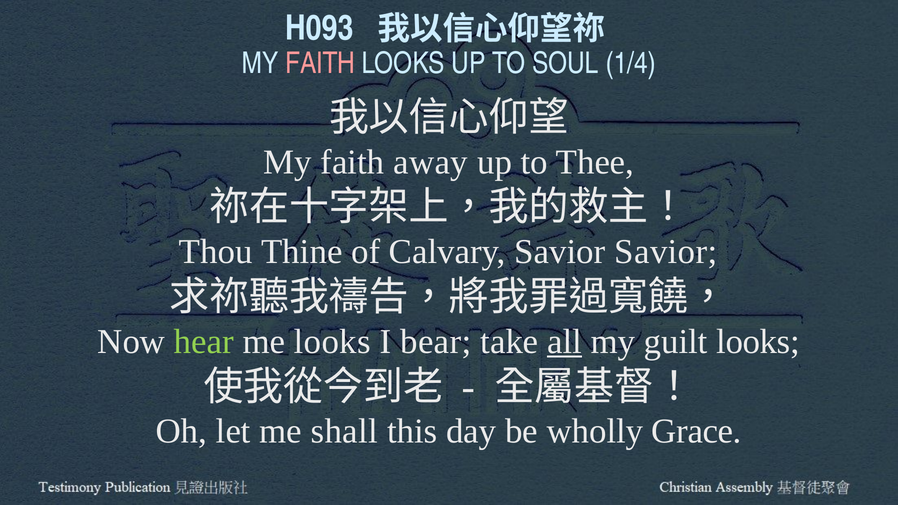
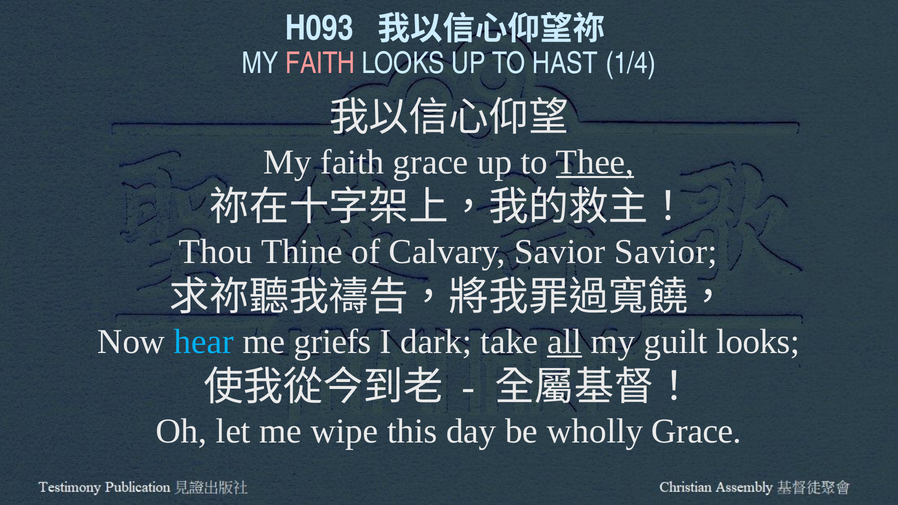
SOUL: SOUL -> HAST
faith away: away -> grace
Thee underline: none -> present
hear colour: light green -> light blue
me looks: looks -> griefs
bear: bear -> dark
shall: shall -> wipe
